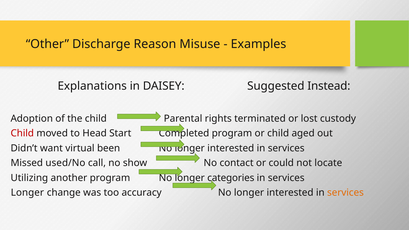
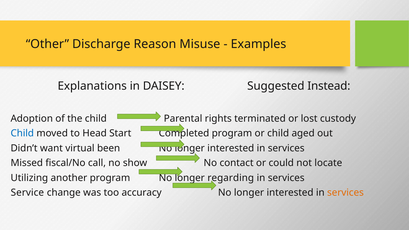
Child at (22, 133) colour: red -> blue
used/No: used/No -> fiscal/No
categories: categories -> regarding
Longer at (27, 193): Longer -> Service
